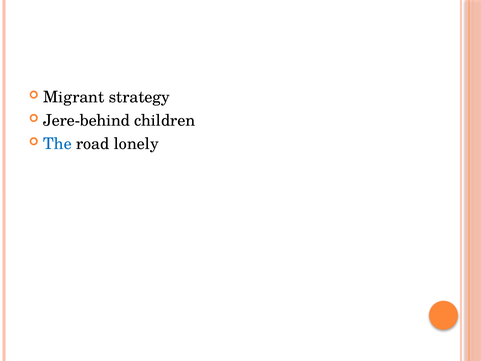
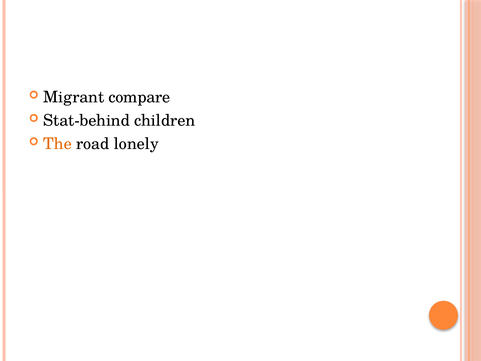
strategy: strategy -> compare
Jere-behind: Jere-behind -> Stat-behind
The colour: blue -> orange
